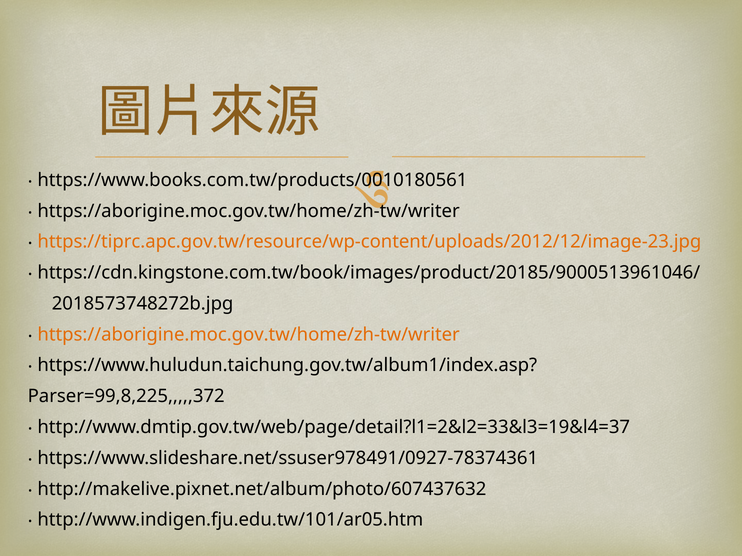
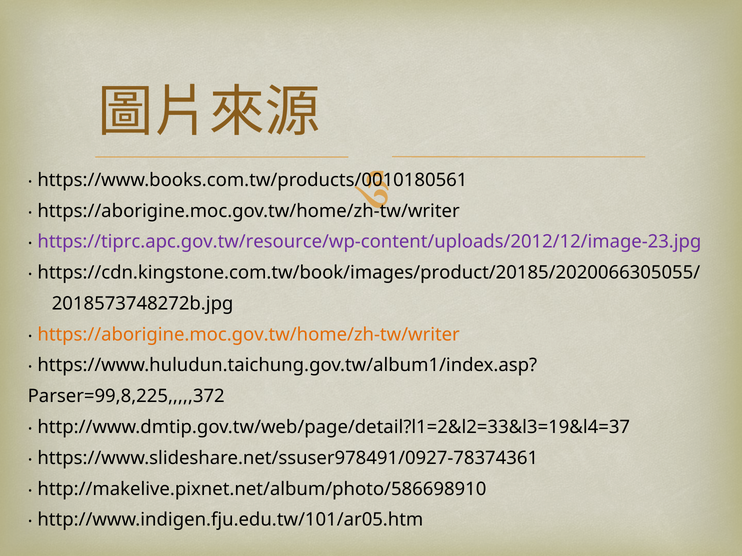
https://tiprc.apc.gov.tw/resource/wp-content/uploads/2012/12/image-23.jpg colour: orange -> purple
https://cdn.kingstone.com.tw/book/images/product/20185/9000513961046/: https://cdn.kingstone.com.tw/book/images/product/20185/9000513961046/ -> https://cdn.kingstone.com.tw/book/images/product/20185/2020066305055/
http://makelive.pixnet.net/album/photo/607437632: http://makelive.pixnet.net/album/photo/607437632 -> http://makelive.pixnet.net/album/photo/586698910
